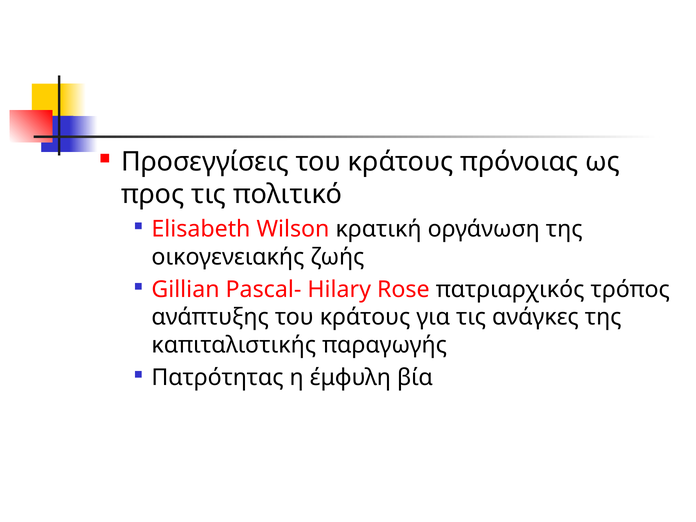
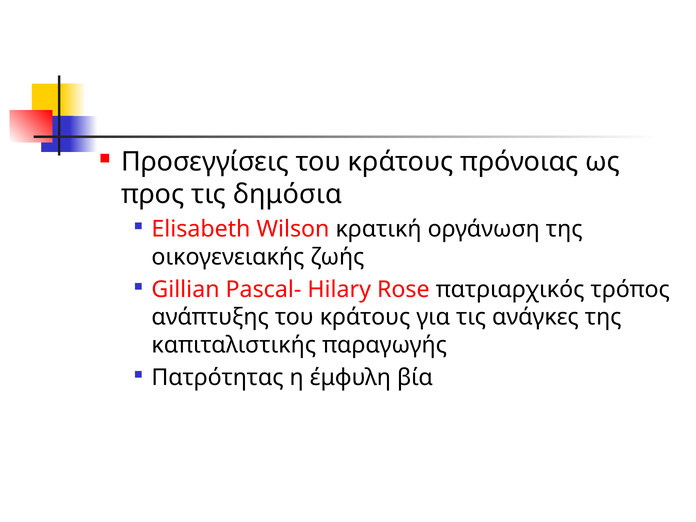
πολιτικό: πολιτικό -> δημόσια
